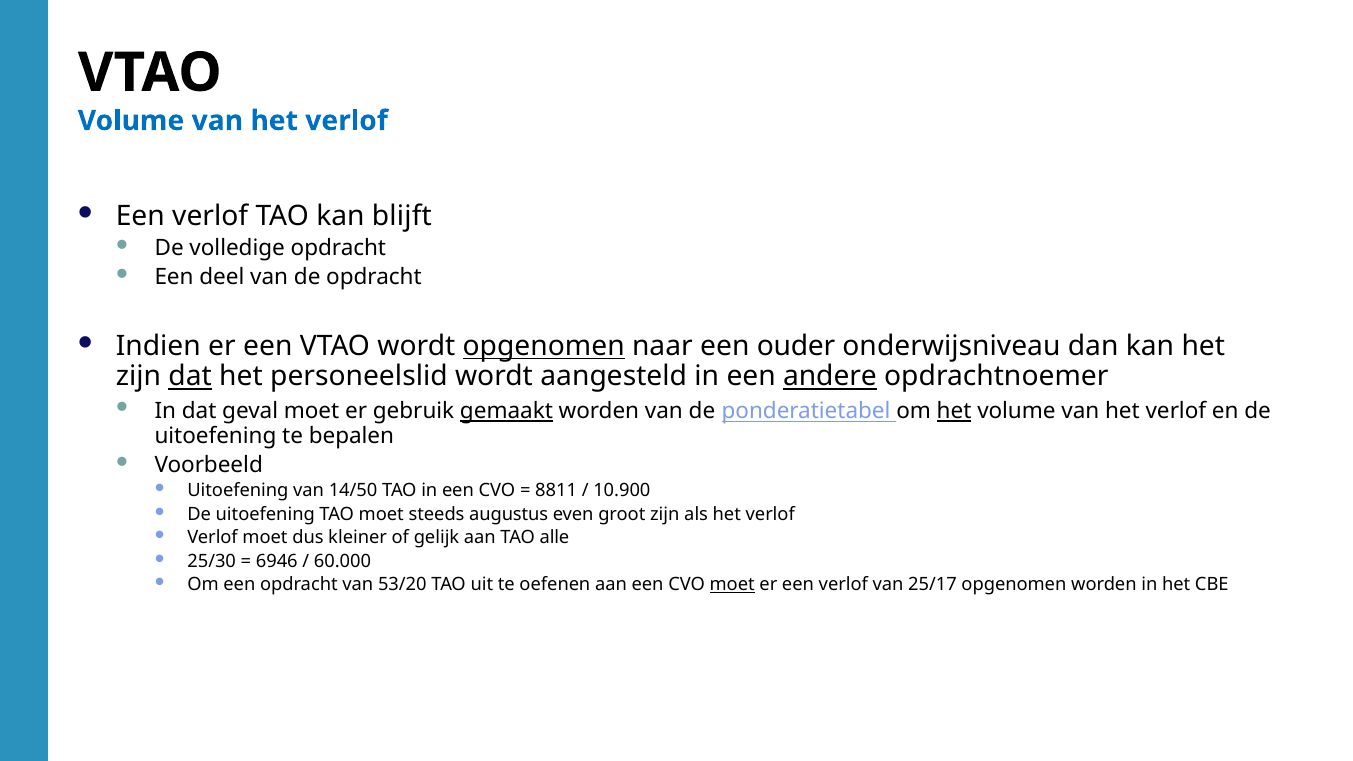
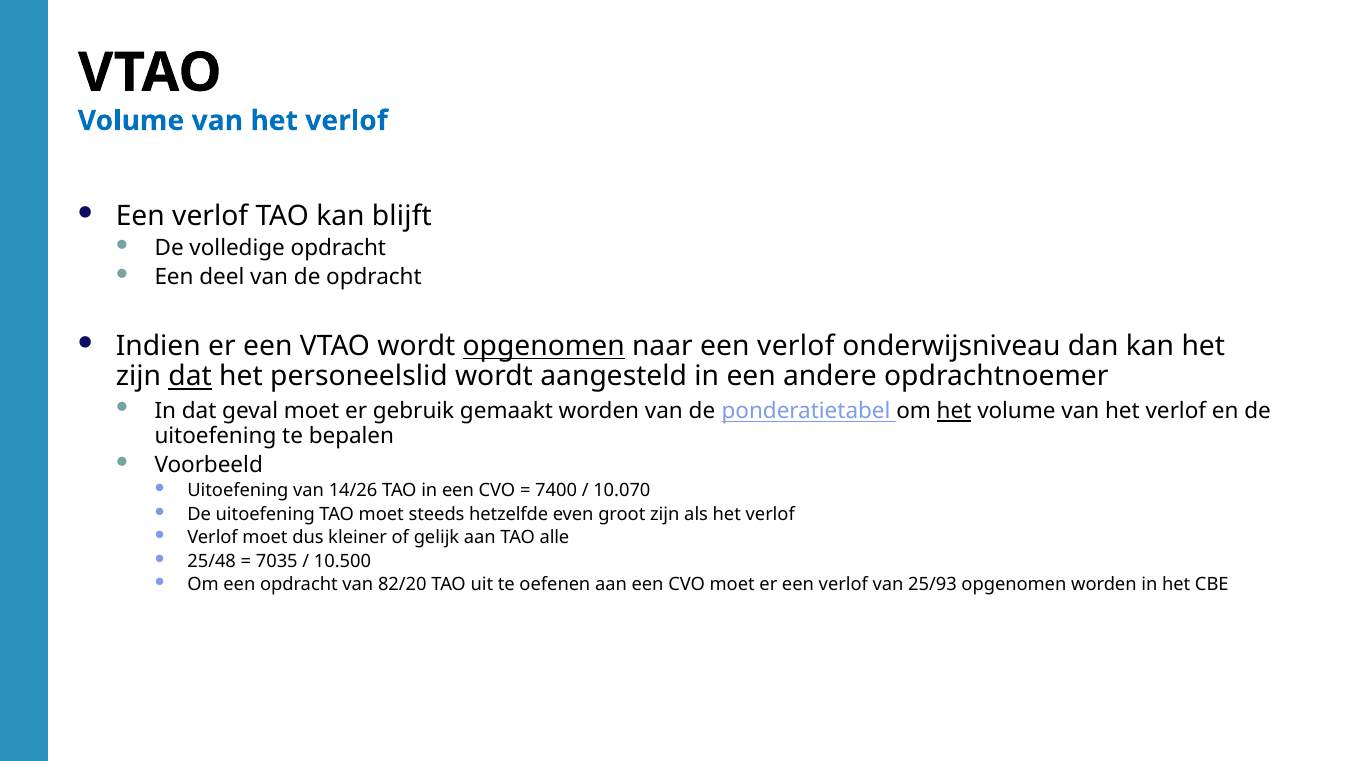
naar een ouder: ouder -> verlof
andere underline: present -> none
gemaakt underline: present -> none
14/50: 14/50 -> 14/26
8811: 8811 -> 7400
10.900: 10.900 -> 10.070
augustus: augustus -> hetzelfde
25/30: 25/30 -> 25/48
6946: 6946 -> 7035
60.000: 60.000 -> 10.500
53/20: 53/20 -> 82/20
moet at (732, 585) underline: present -> none
25/17: 25/17 -> 25/93
